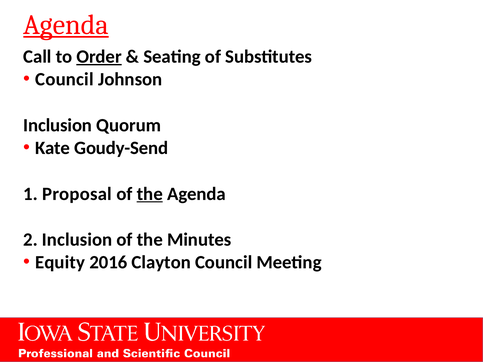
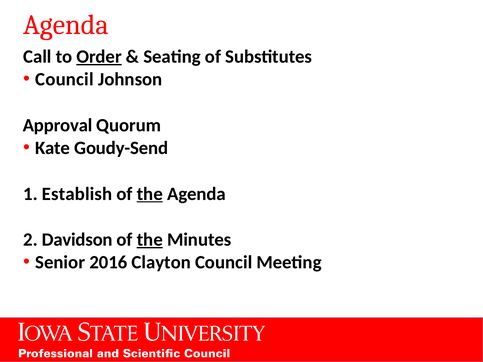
Agenda at (66, 25) underline: present -> none
Inclusion at (58, 125): Inclusion -> Approval
Proposal: Proposal -> Establish
2 Inclusion: Inclusion -> Davidson
the at (150, 240) underline: none -> present
Equity: Equity -> Senior
